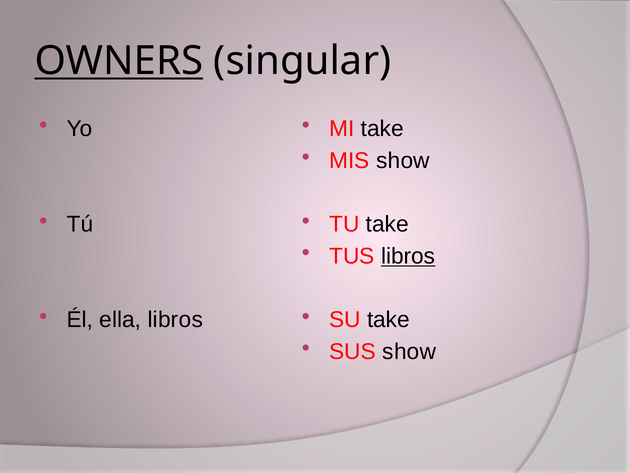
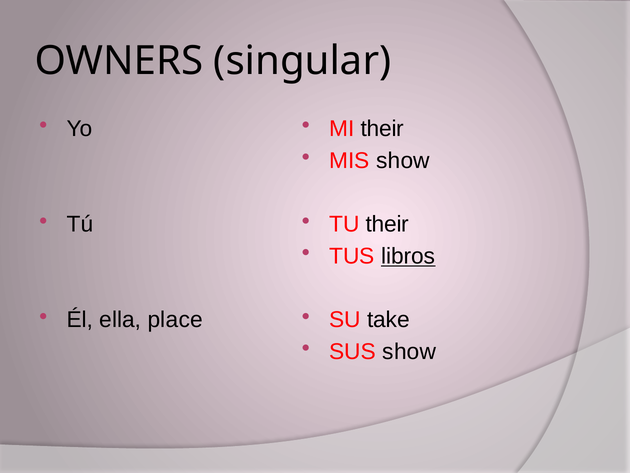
OWNERS underline: present -> none
MI take: take -> their
TU take: take -> their
ella libros: libros -> place
